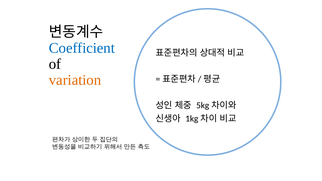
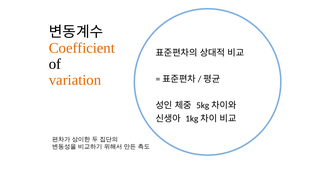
Coefficient colour: blue -> orange
